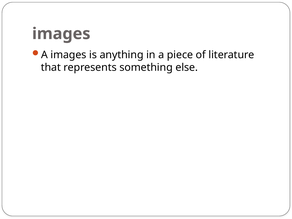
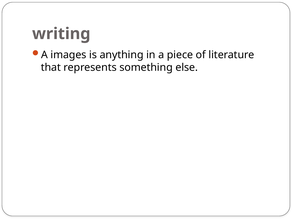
images at (61, 34): images -> writing
